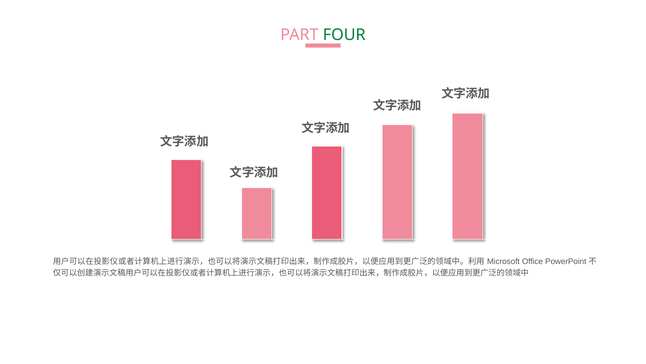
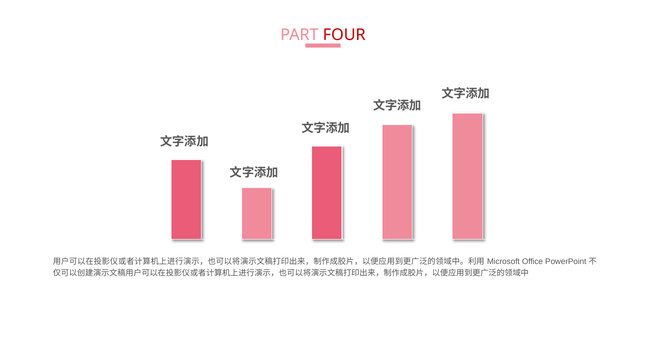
FOUR colour: green -> red
